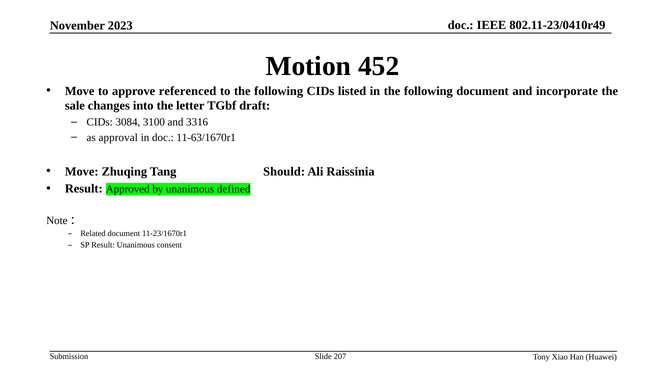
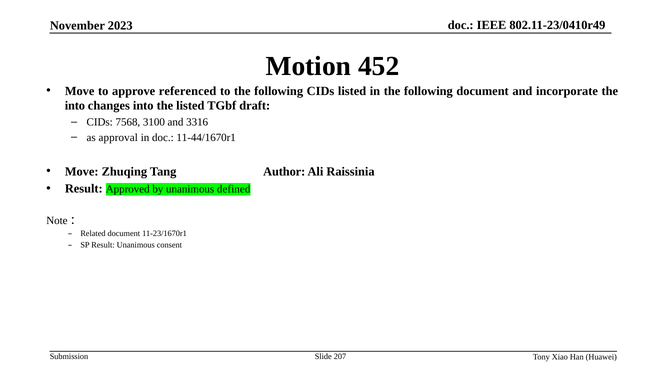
sale at (75, 106): sale -> into
the letter: letter -> listed
3084: 3084 -> 7568
11-63/1670r1: 11-63/1670r1 -> 11-44/1670r1
Should: Should -> Author
